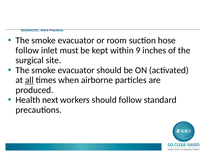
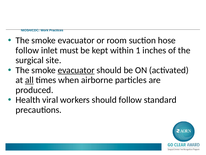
9: 9 -> 1
evacuator at (76, 70) underline: none -> present
next: next -> viral
